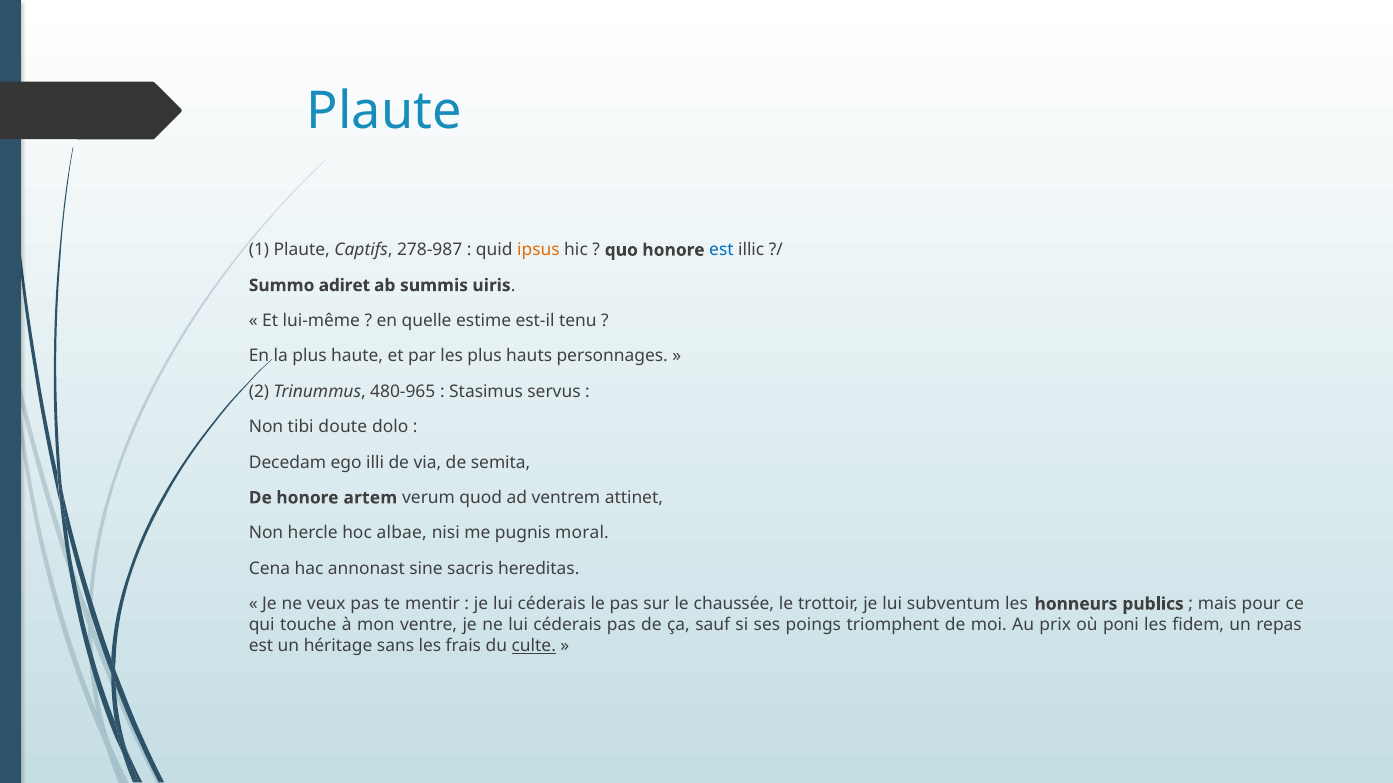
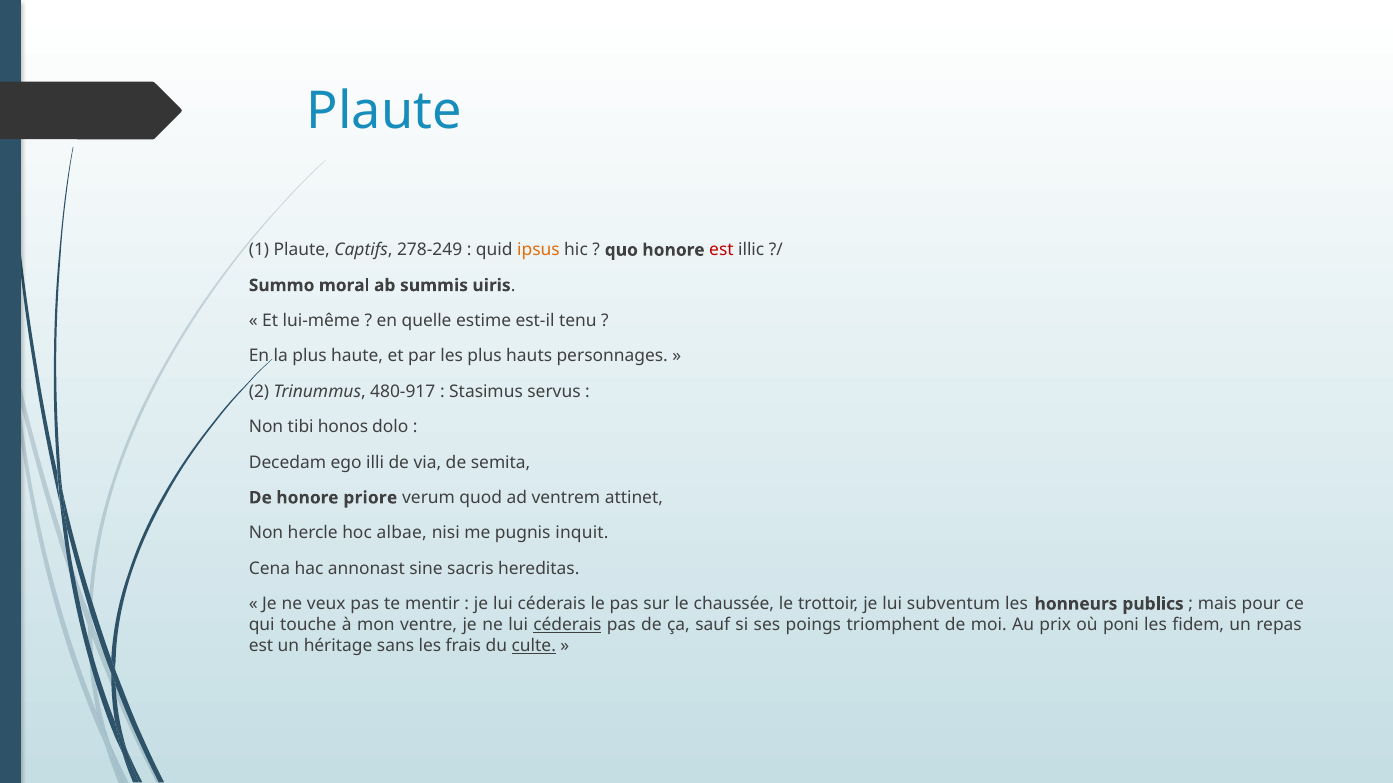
278-987: 278-987 -> 278-249
est at (721, 250) colour: blue -> red
adiret: adiret -> moral
480-965: 480-965 -> 480-917
doute: doute -> honos
artem: artem -> priore
moral: moral -> inquit
céderais at (567, 625) underline: none -> present
